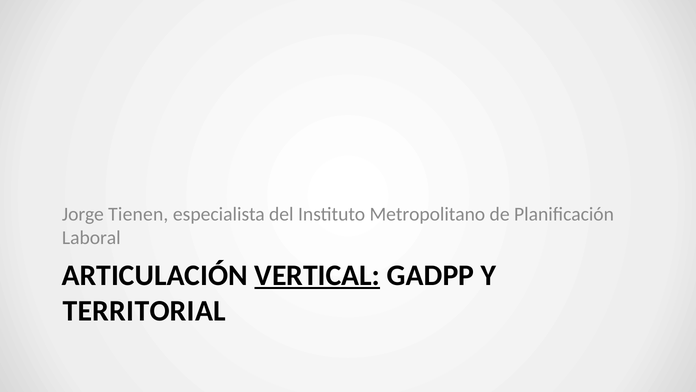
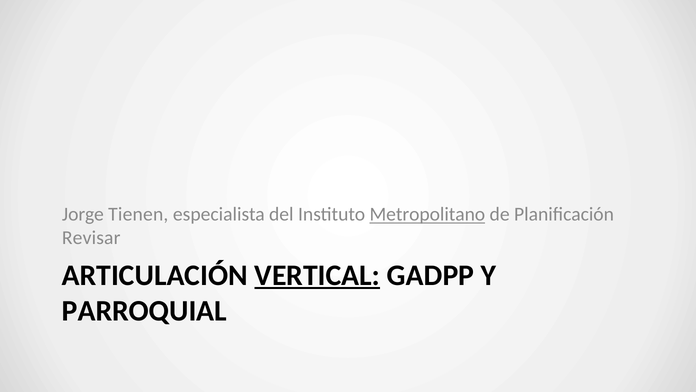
Metropolitano underline: none -> present
Laboral: Laboral -> Revisar
TERRITORIAL: TERRITORIAL -> PARROQUIAL
